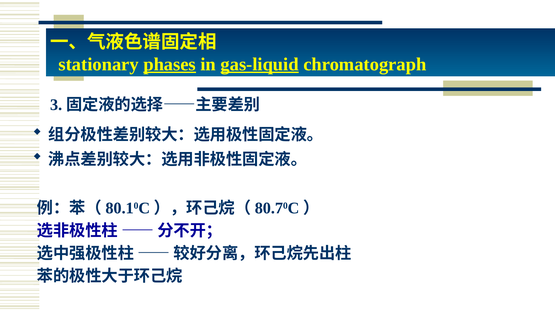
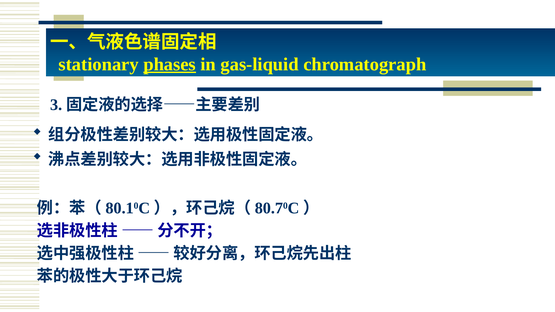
gas-liquid underline: present -> none
